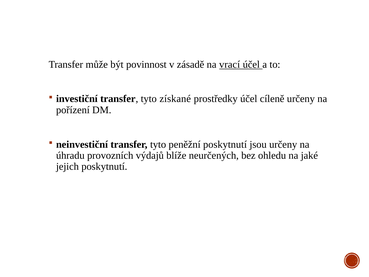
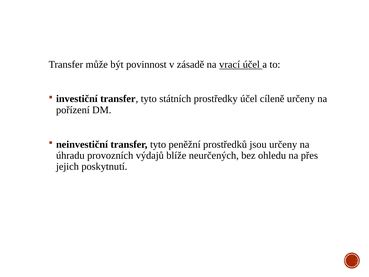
získané: získané -> státních
peněžní poskytnutí: poskytnutí -> prostředků
jaké: jaké -> přes
